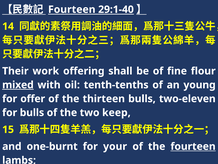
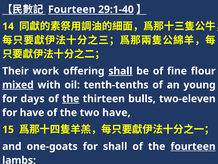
shall at (120, 71) underline: none -> present
offer: offer -> days
the at (71, 98) underline: none -> present
for bulls: bulls -> have
two keep: keep -> have
one-burnt: one-burnt -> one-goats
for your: your -> shall
